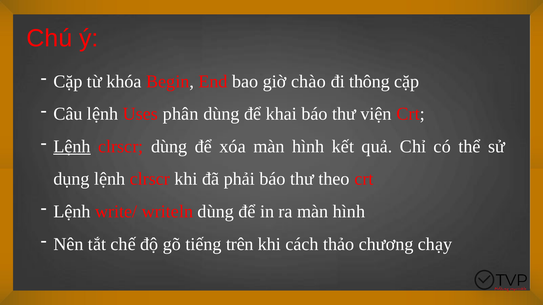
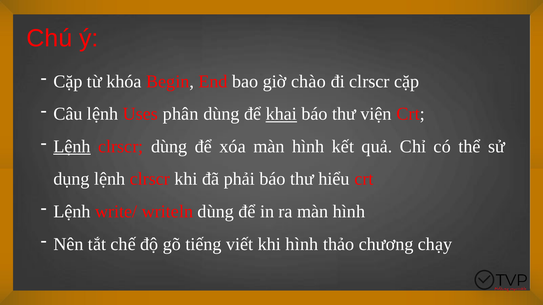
đi thông: thông -> clrscr
khai underline: none -> present
theo: theo -> hiểu
trên: trên -> viết
khi cách: cách -> hình
